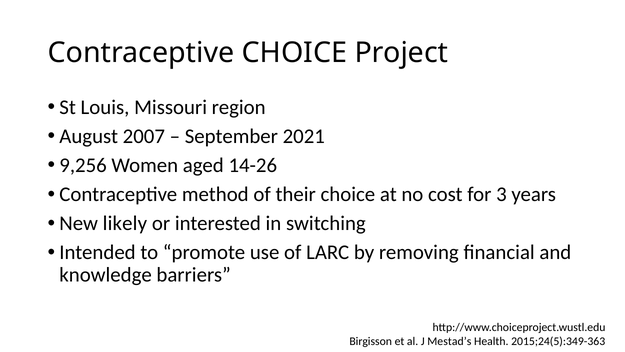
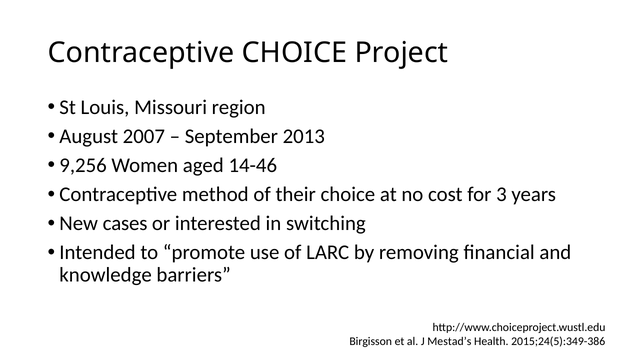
2021: 2021 -> 2013
14-26: 14-26 -> 14-46
likely: likely -> cases
2015;24(5):349-363: 2015;24(5):349-363 -> 2015;24(5):349-386
